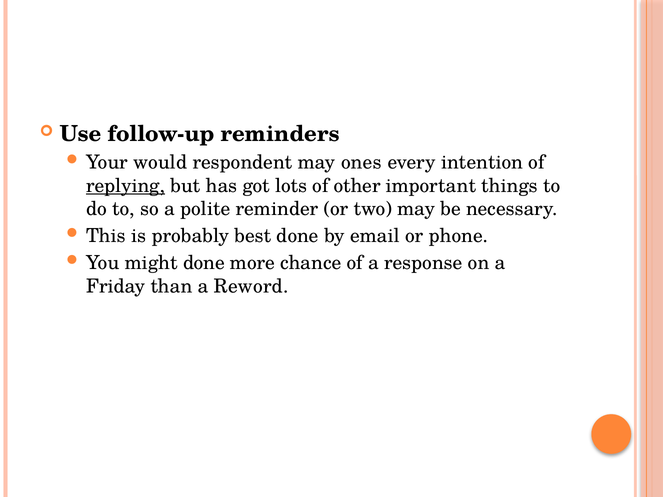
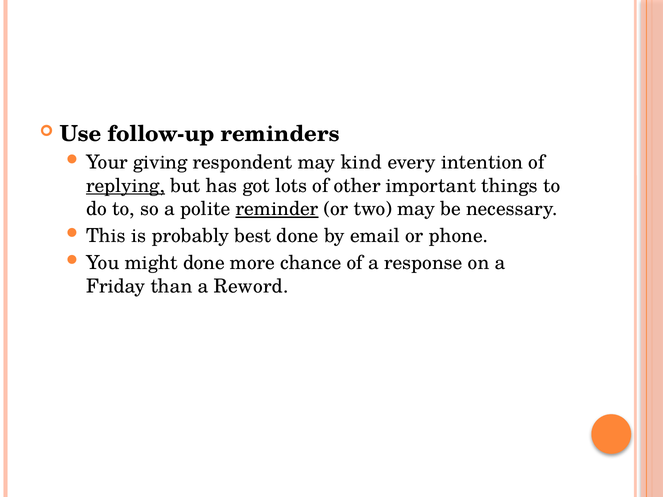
would: would -> giving
ones: ones -> kind
reminder underline: none -> present
